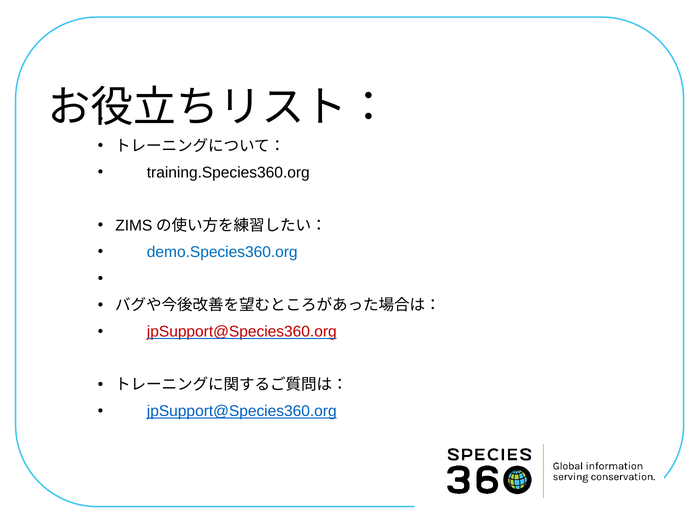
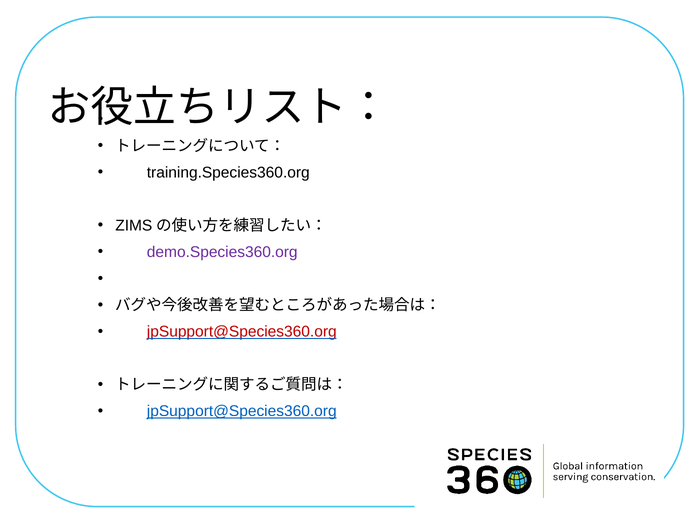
demo.Species360.org colour: blue -> purple
